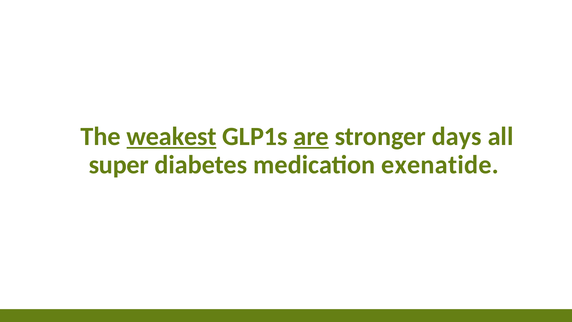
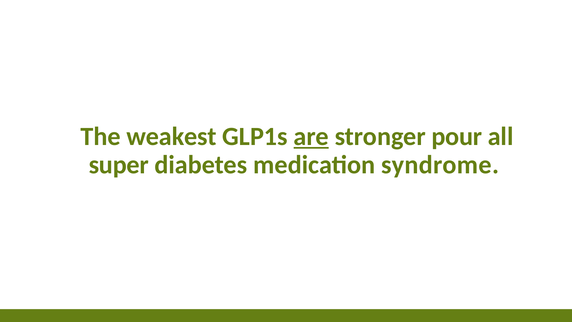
weakest underline: present -> none
days: days -> pour
exenatide: exenatide -> syndrome
